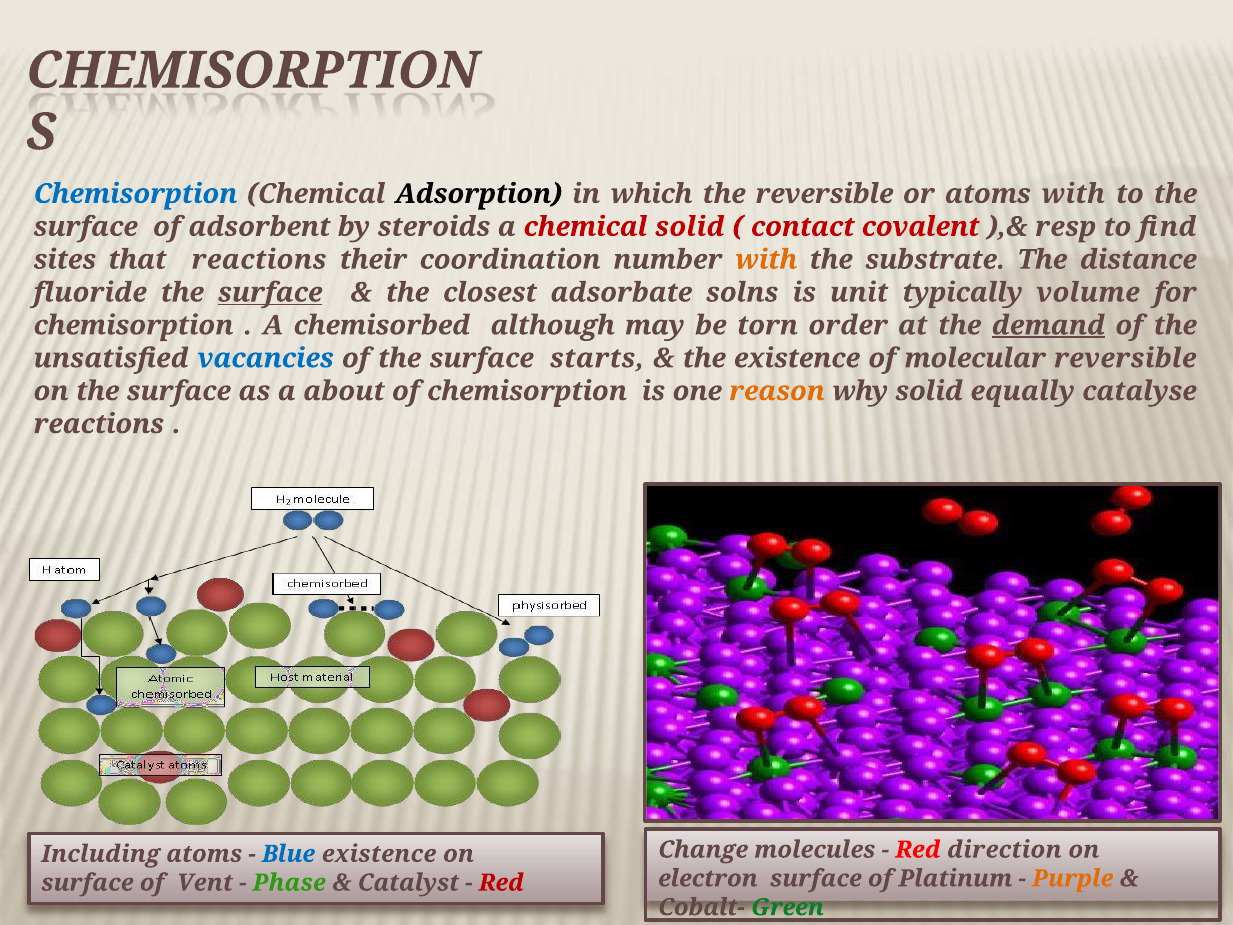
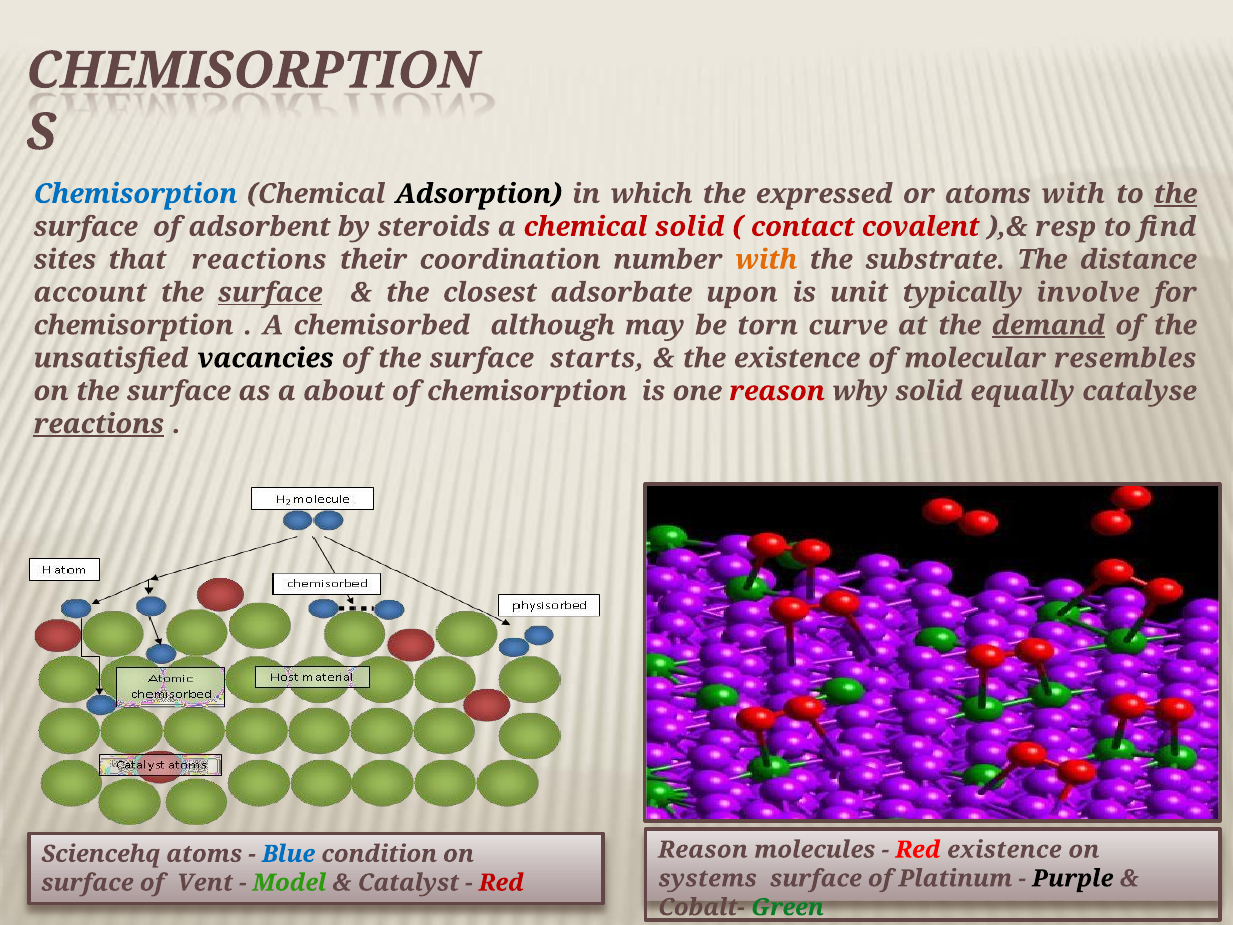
the reversible: reversible -> expressed
the at (1175, 194) underline: none -> present
fluoride: fluoride -> account
solns: solns -> upon
volume: volume -> involve
order: order -> curve
vacancies colour: blue -> black
molecular reversible: reversible -> resembles
reason at (777, 391) colour: orange -> red
reactions at (99, 424) underline: none -> present
Change at (703, 850): Change -> Reason
Red direction: direction -> existence
Including: Including -> Sciencehq
Blue existence: existence -> condition
electron: electron -> systems
Purple colour: orange -> black
Phase: Phase -> Model
